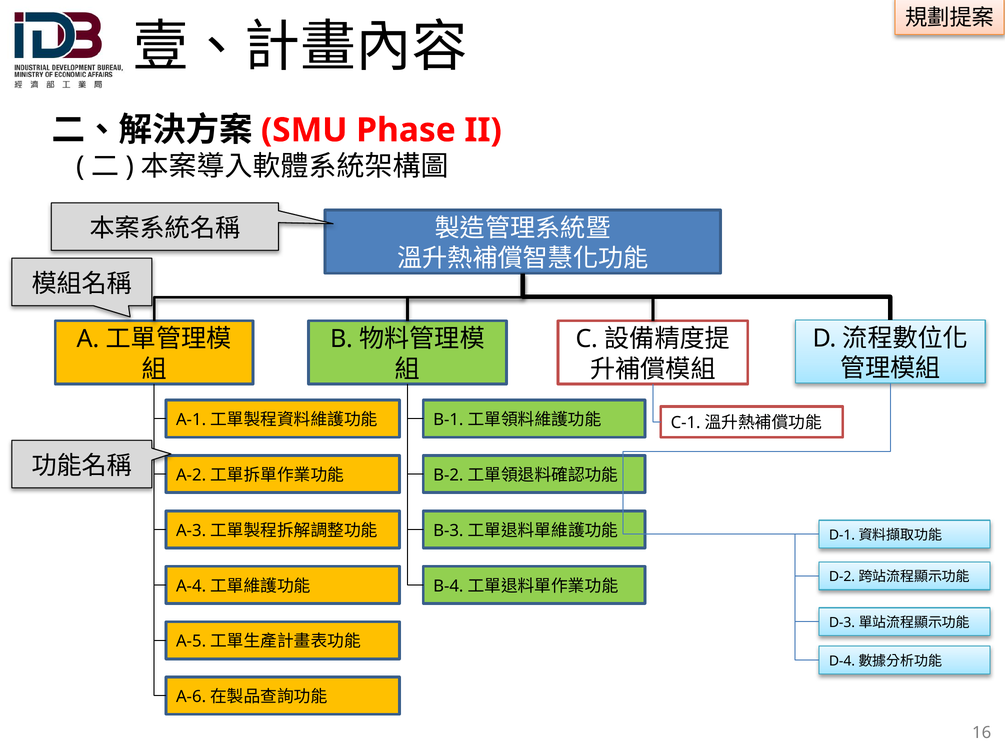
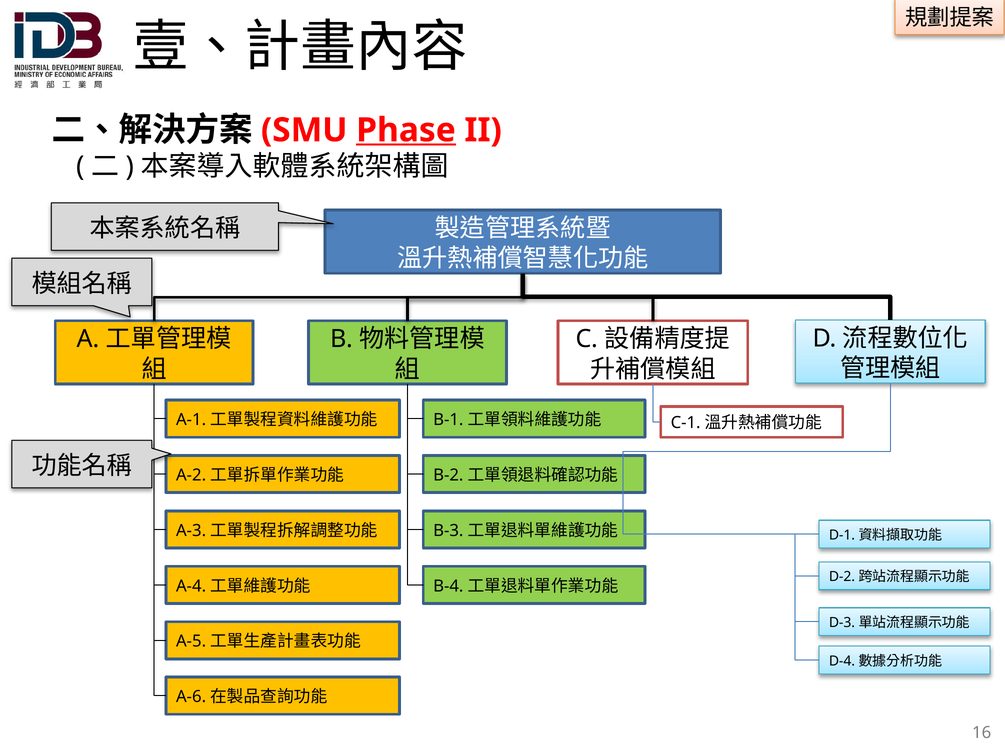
Phase underline: none -> present
